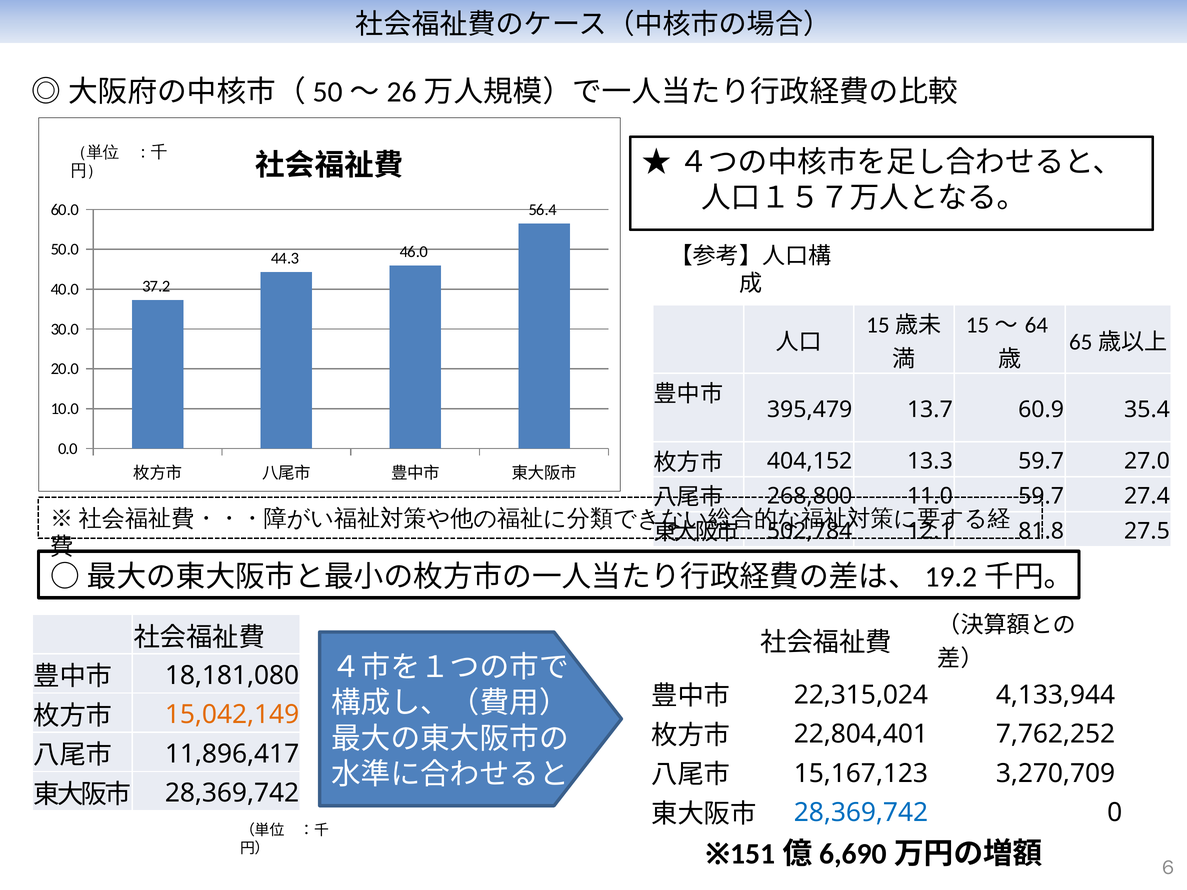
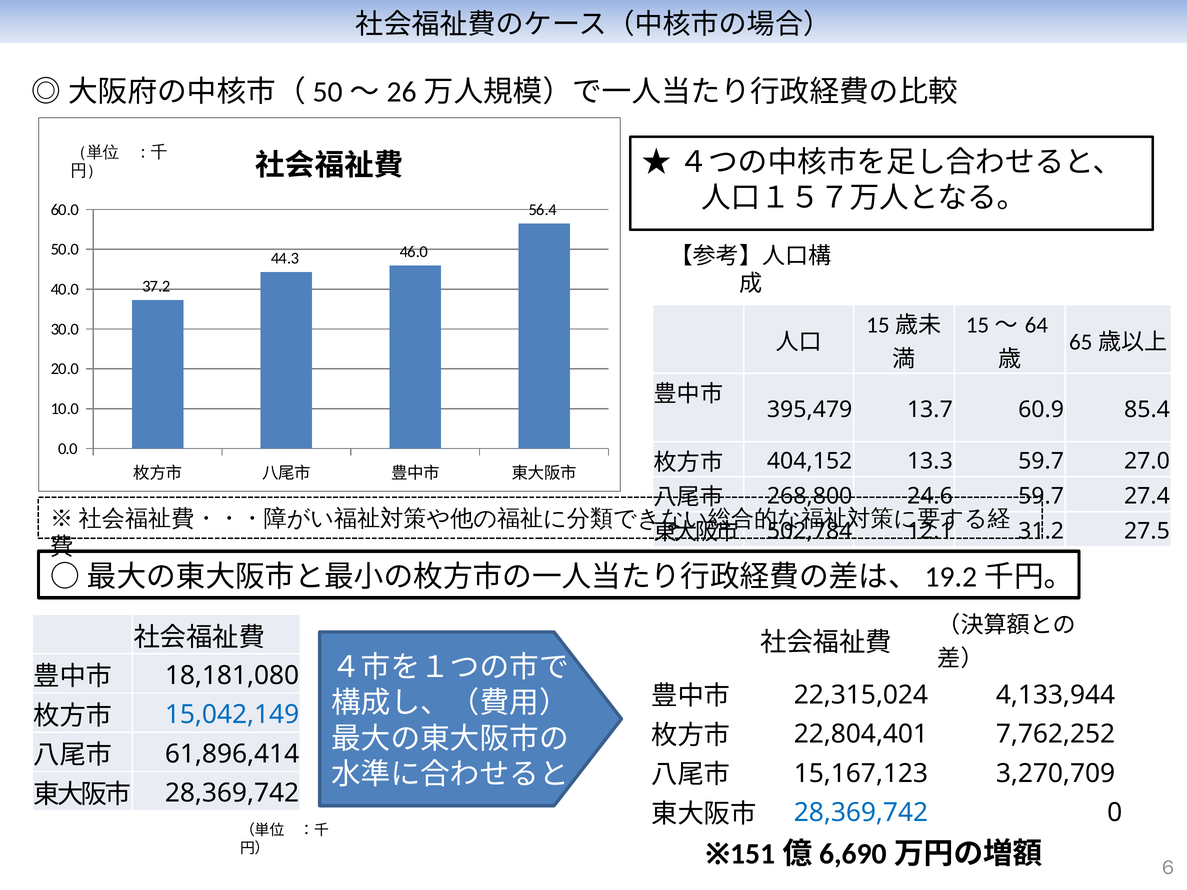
35.4: 35.4 -> 85.4
11.0: 11.0 -> 24.6
81.8: 81.8 -> 31.2
15,042,149 colour: orange -> blue
11,896,417: 11,896,417 -> 61,896,414
